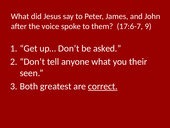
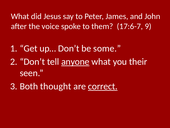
asked: asked -> some
anyone underline: none -> present
greatest: greatest -> thought
